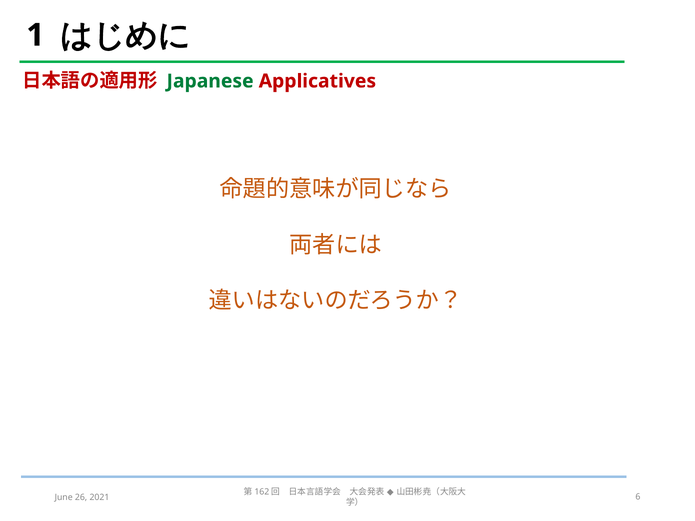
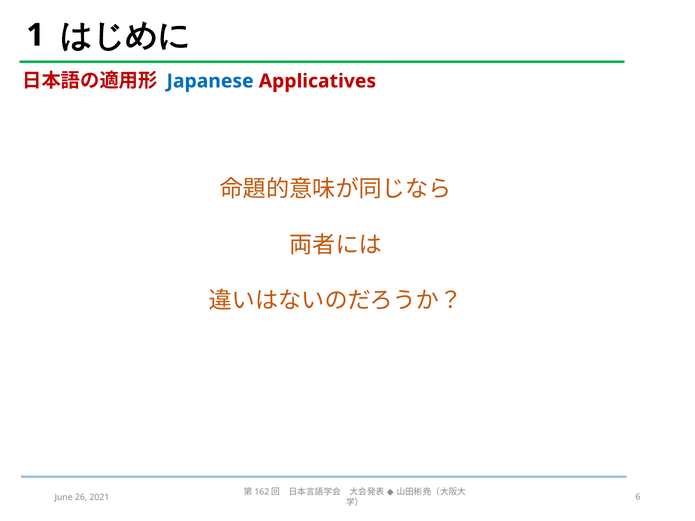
Japanese colour: green -> blue
